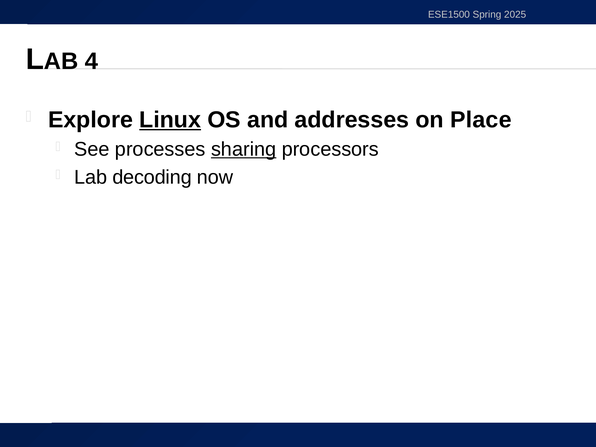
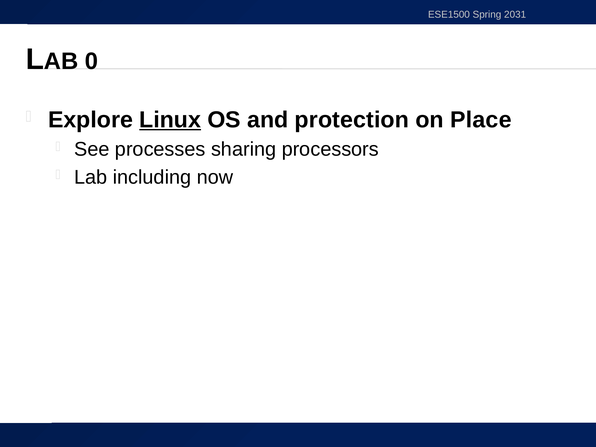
2025: 2025 -> 2031
4: 4 -> 0
addresses: addresses -> protection
sharing underline: present -> none
decoding: decoding -> including
